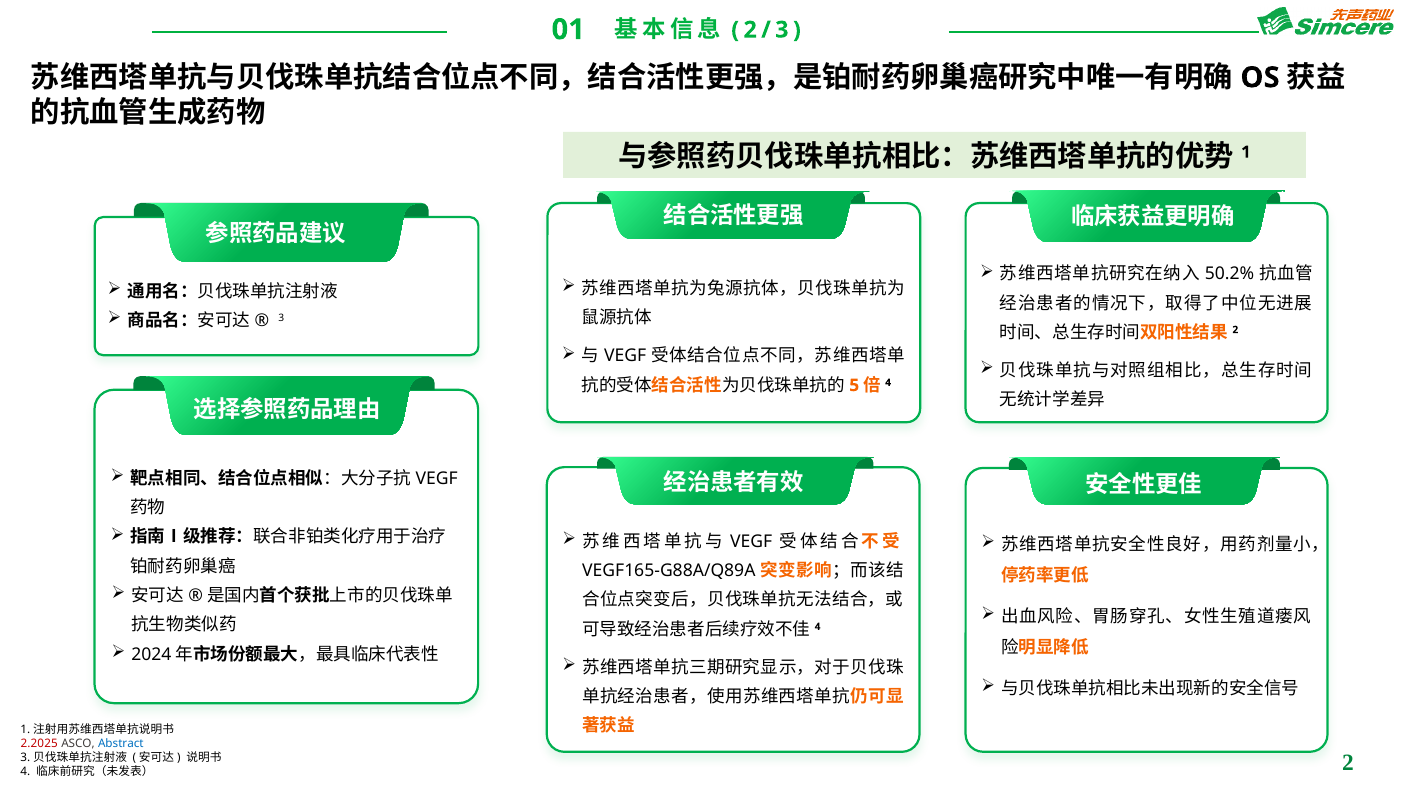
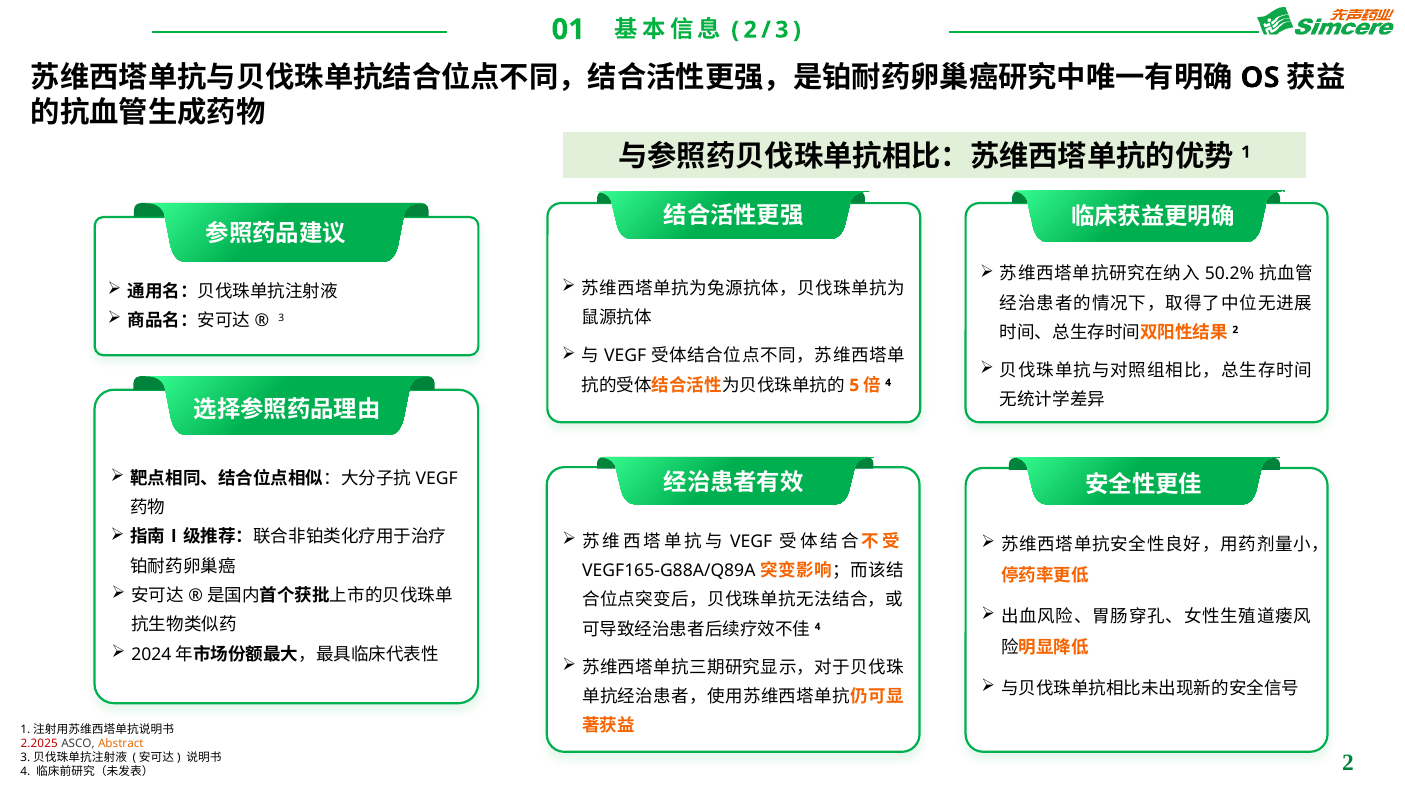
Abstract colour: blue -> orange
